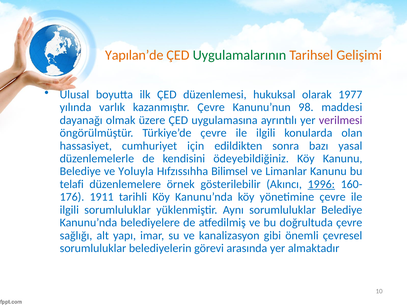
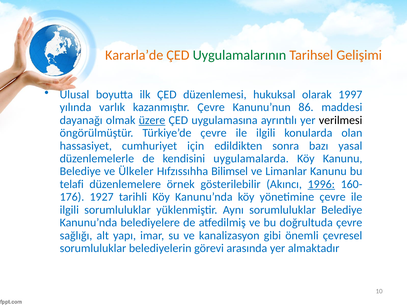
Yapılan’de: Yapılan’de -> Kararla’de
1977: 1977 -> 1997
98: 98 -> 86
üzere underline: none -> present
verilmesi colour: purple -> black
ödeyebildiğiniz: ödeyebildiğiniz -> uygulamalarda
Yoluyla: Yoluyla -> Ülkeler
1911: 1911 -> 1927
